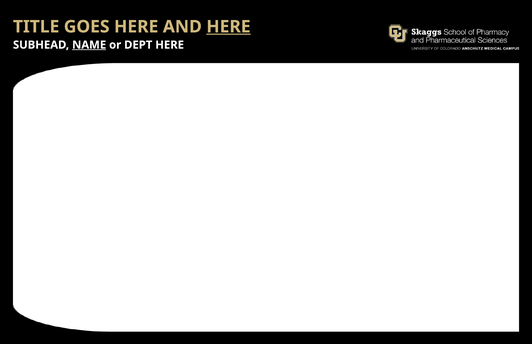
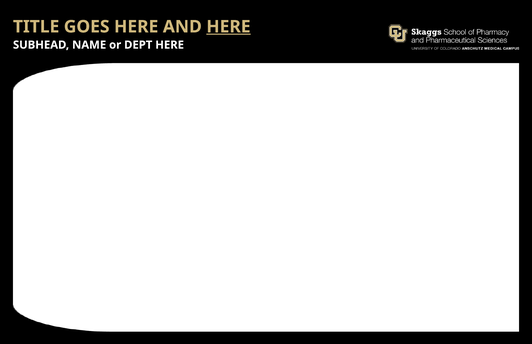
NAME underline: present -> none
